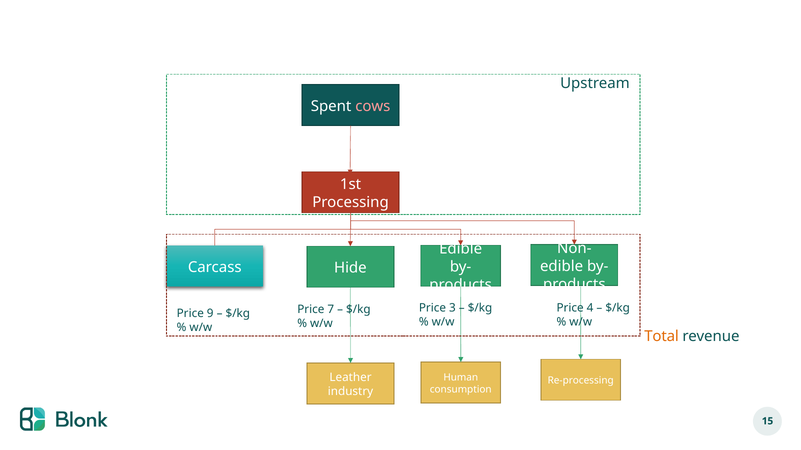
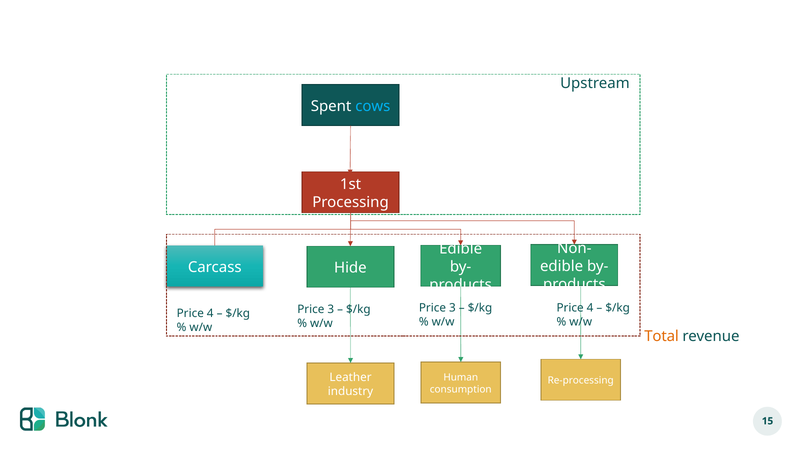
cows colour: pink -> light blue
7 at (331, 310): 7 -> 3
9 at (210, 314): 9 -> 4
